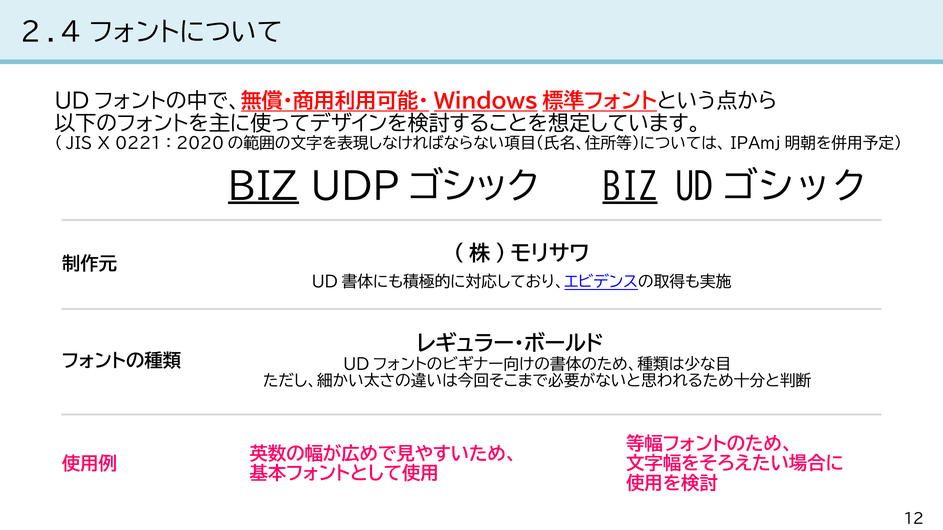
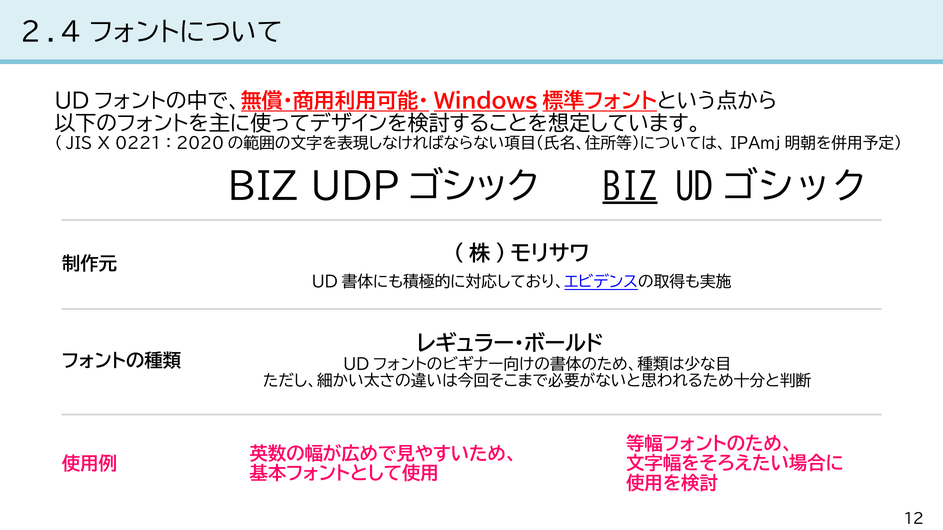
BIZ at (263, 187) underline: present -> none
